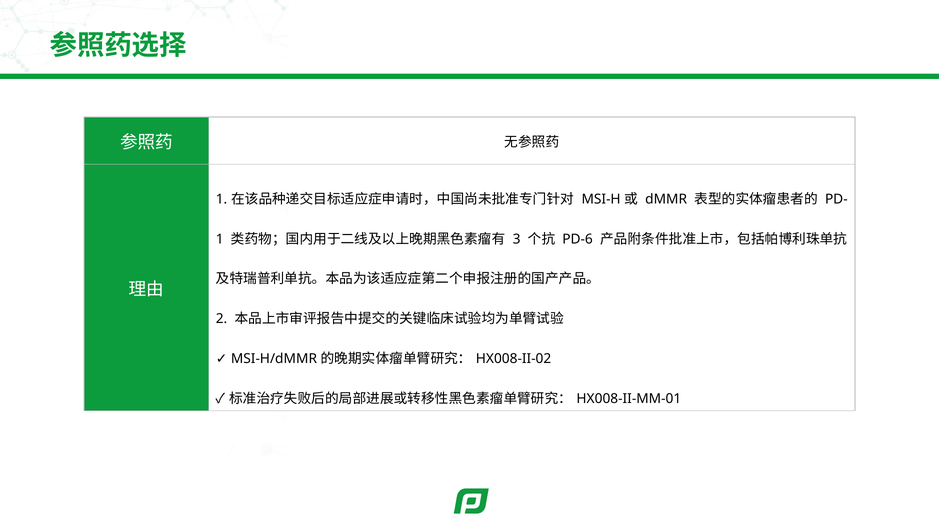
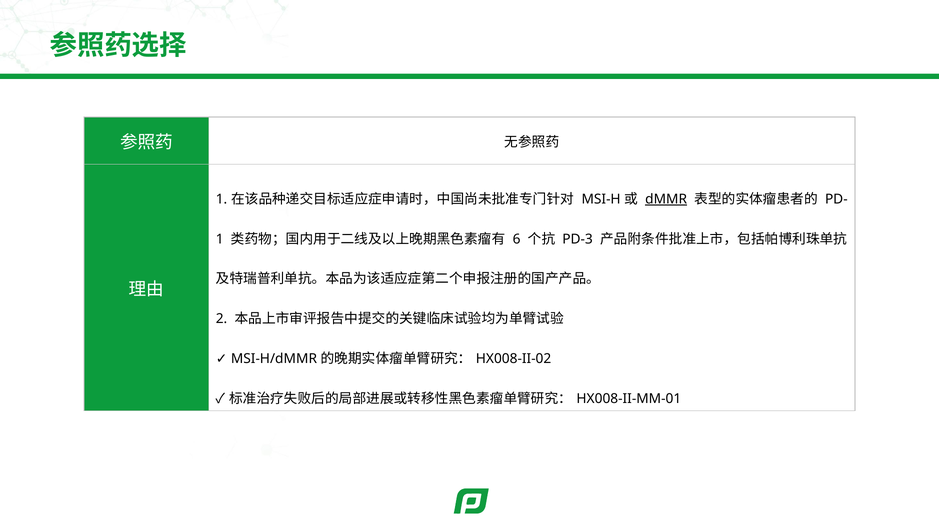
dMMR underline: none -> present
3: 3 -> 6
PD-6: PD-6 -> PD-3
